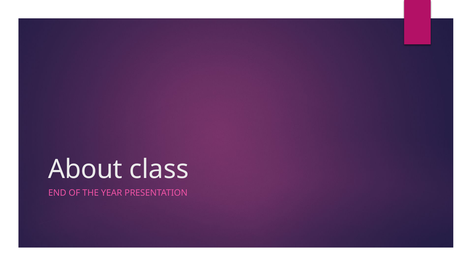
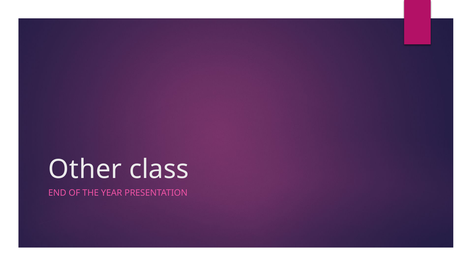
About: About -> Other
